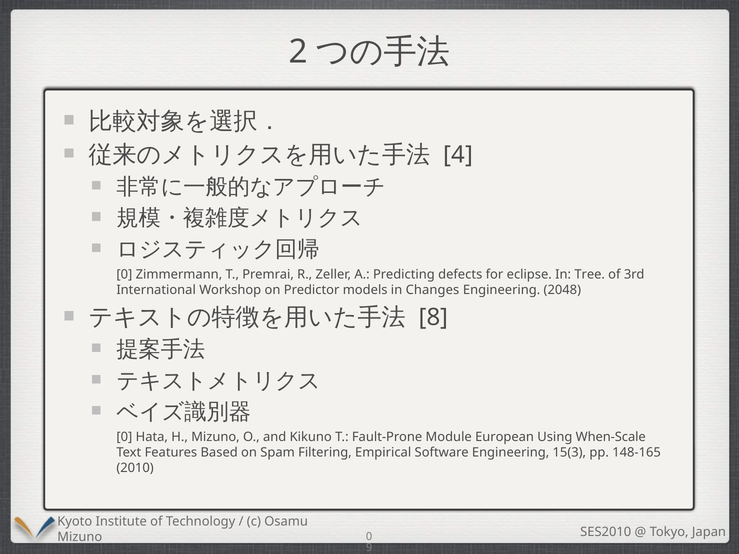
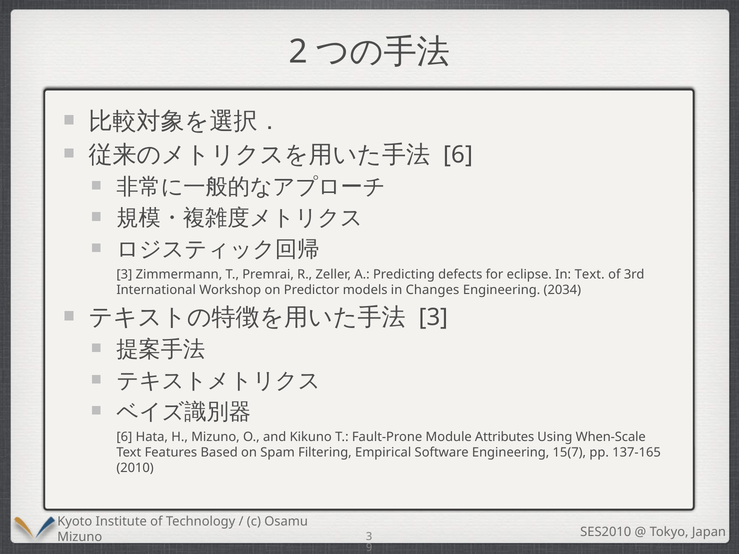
4 at (458, 155): 4 -> 6
0 at (124, 274): 0 -> 3
In Tree: Tree -> Text
2048: 2048 -> 2034
8 at (434, 318): 8 -> 3
0 at (124, 437): 0 -> 6
European: European -> Attributes
15(3: 15(3 -> 15(7
148-165: 148-165 -> 137-165
Mizuno 0: 0 -> 3
